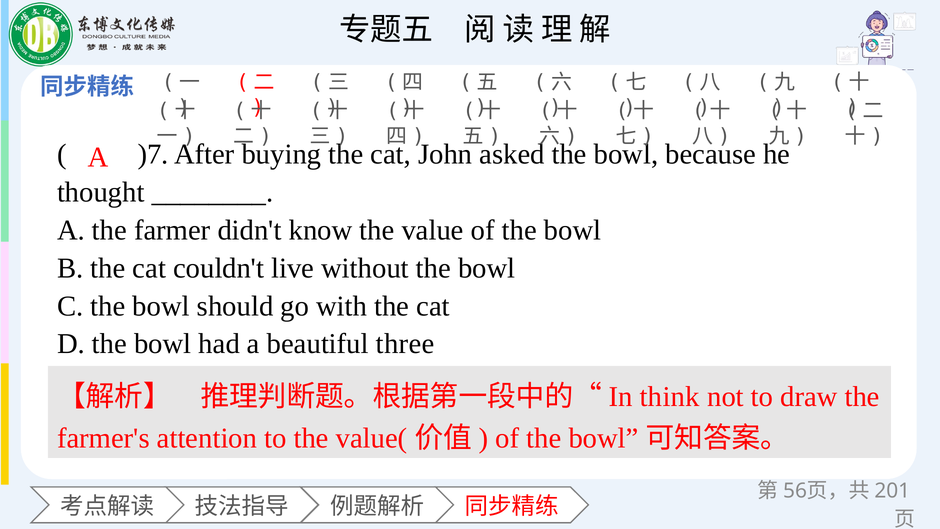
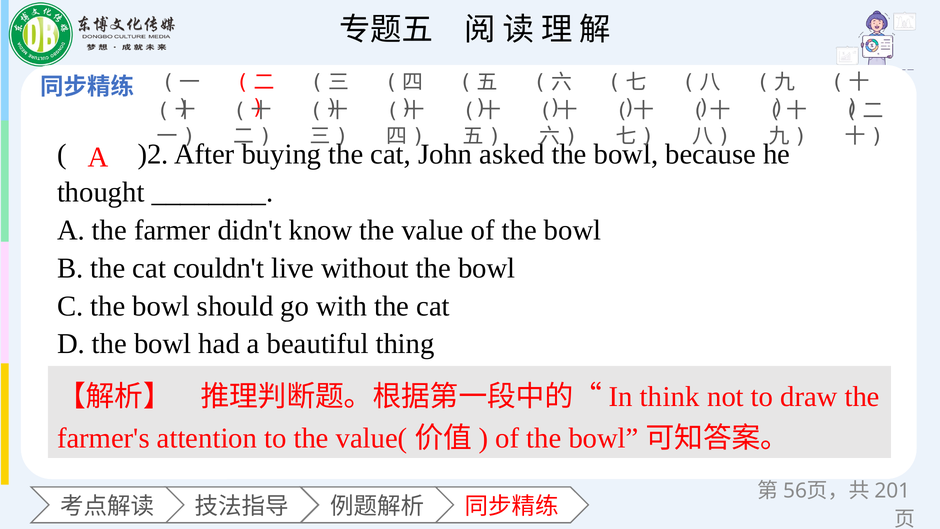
)7: )7 -> )2
three: three -> thing
